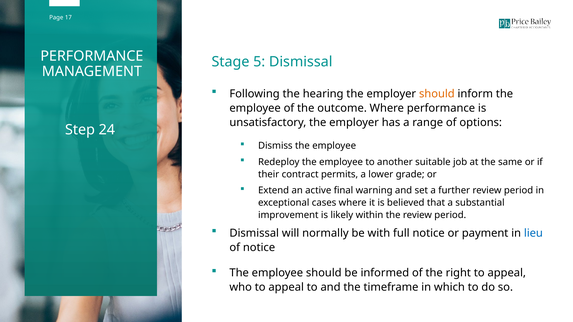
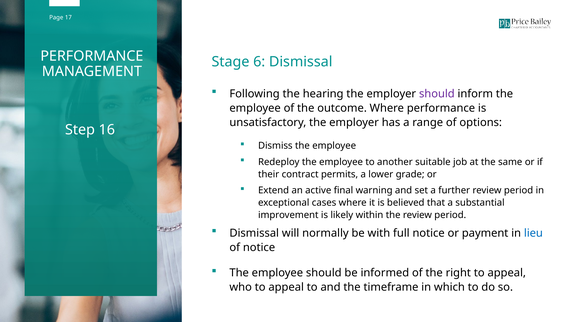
5: 5 -> 6
should at (437, 94) colour: orange -> purple
24: 24 -> 16
